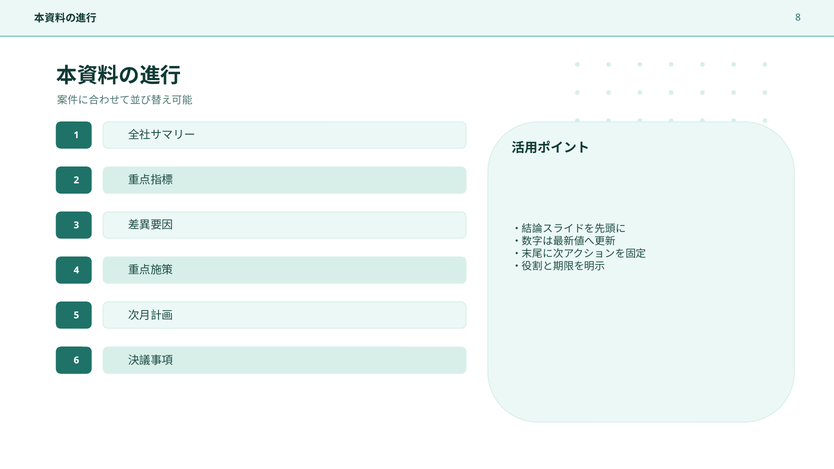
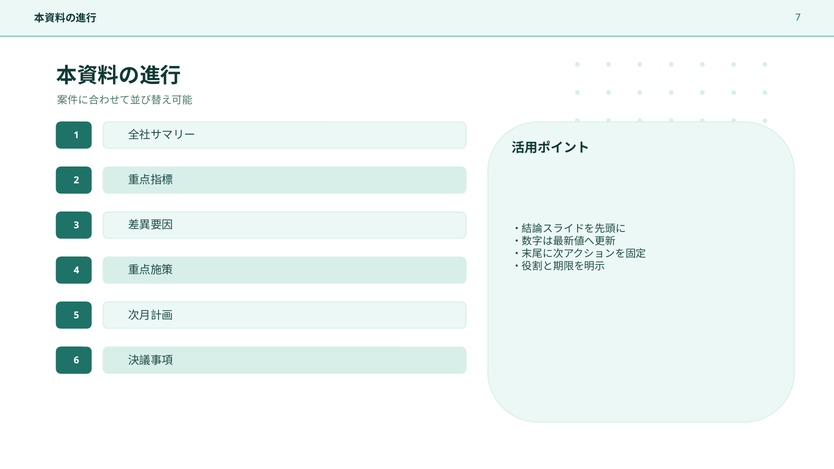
8: 8 -> 7
